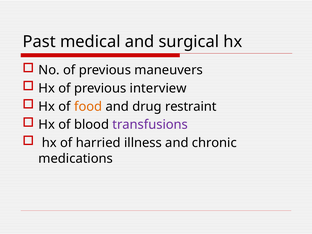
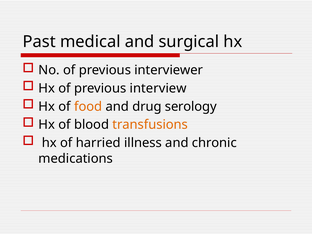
maneuvers: maneuvers -> interviewer
restraint: restraint -> serology
transfusions colour: purple -> orange
